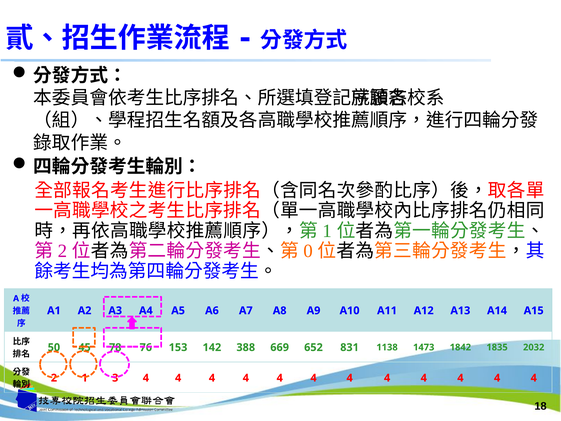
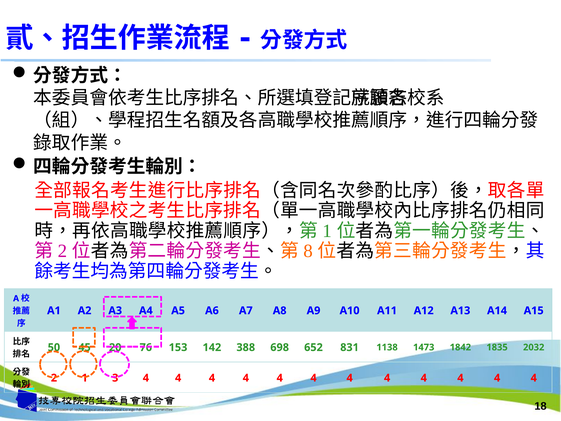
0: 0 -> 8
78: 78 -> 20
669: 669 -> 698
